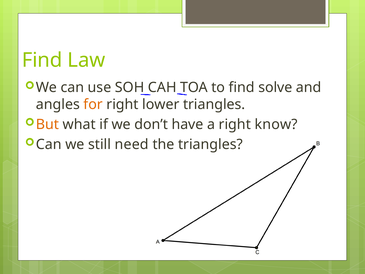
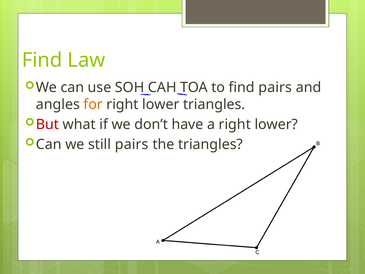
find solve: solve -> pairs
But colour: orange -> red
a right know: know -> lower
still need: need -> pairs
